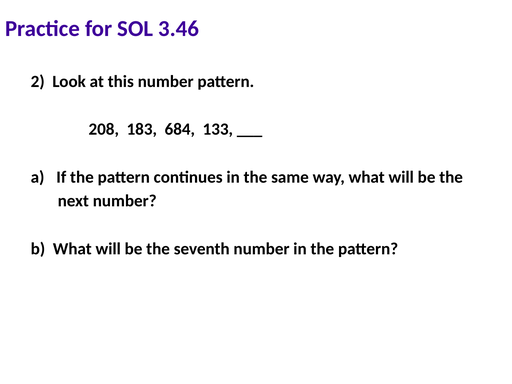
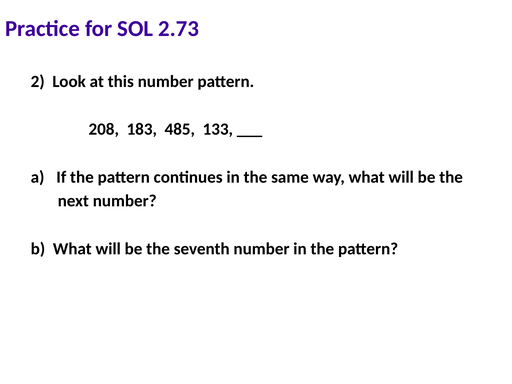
3.46: 3.46 -> 2.73
684: 684 -> 485
